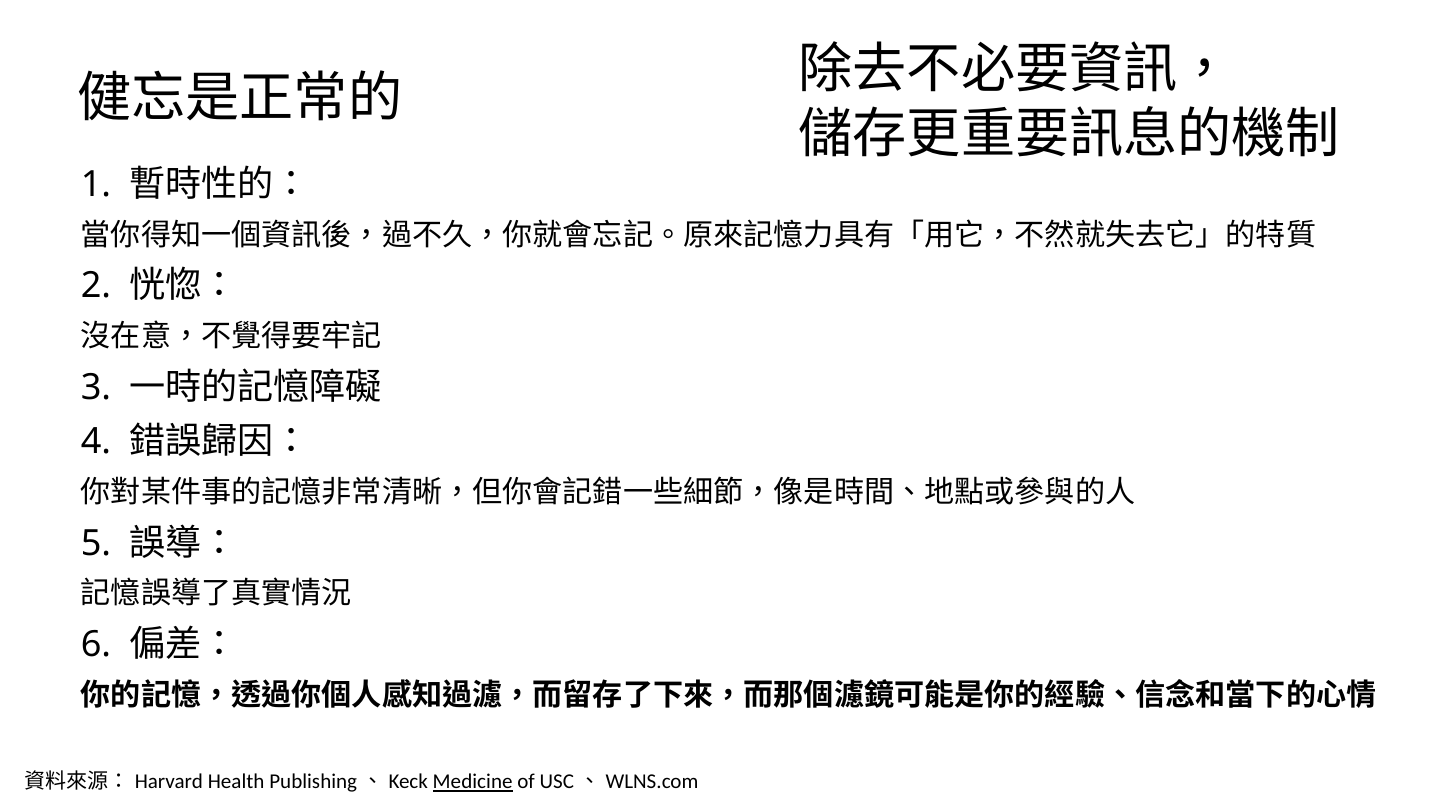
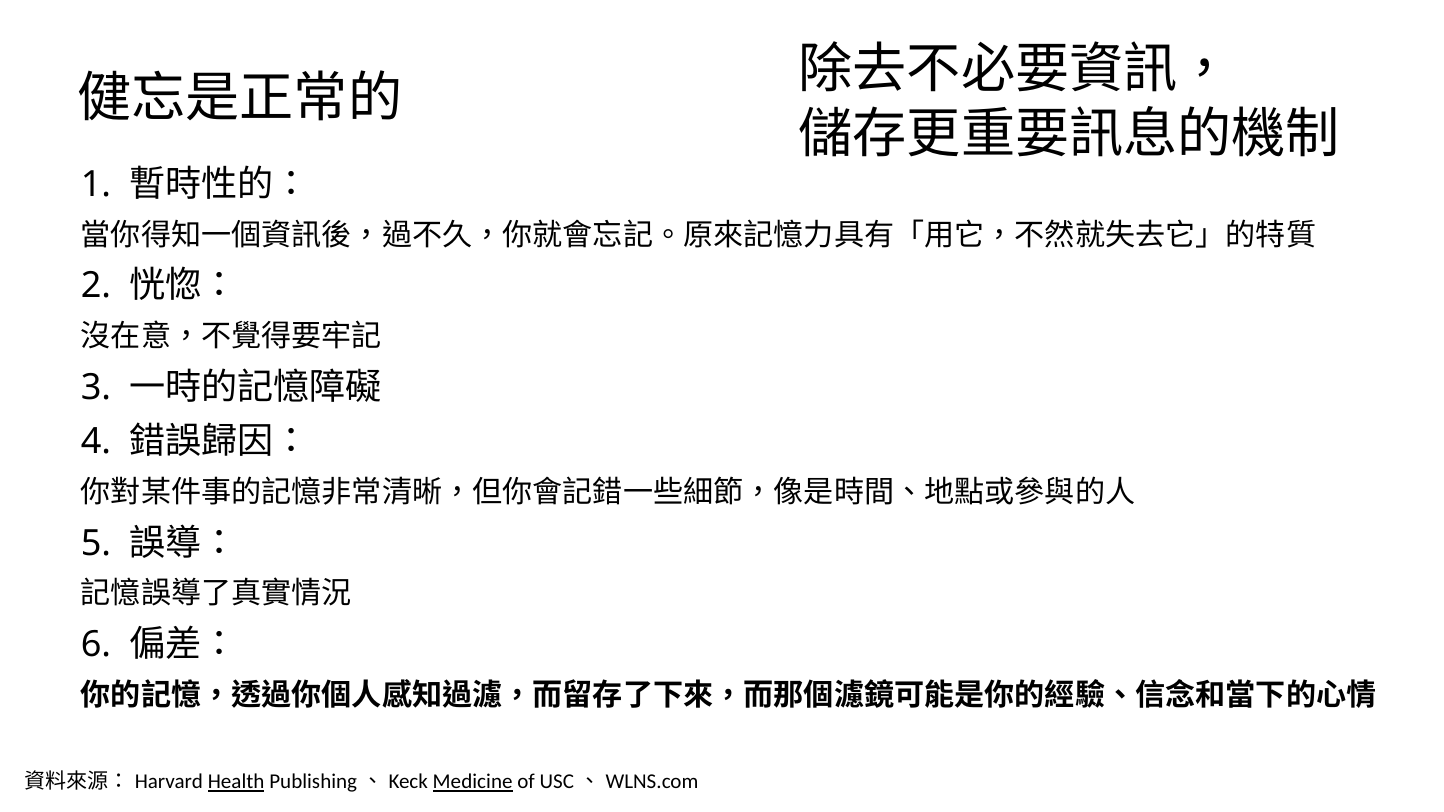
Health underline: none -> present
